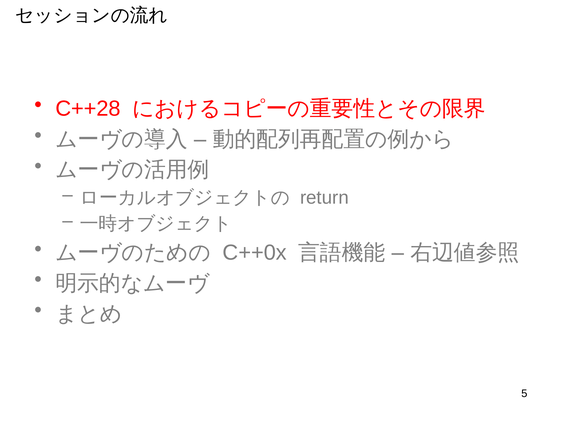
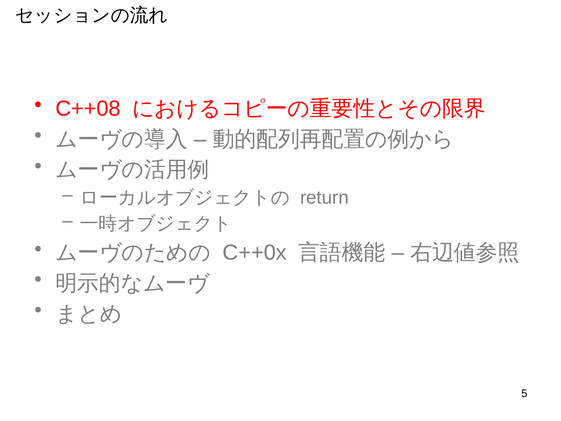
C++28: C++28 -> C++08
